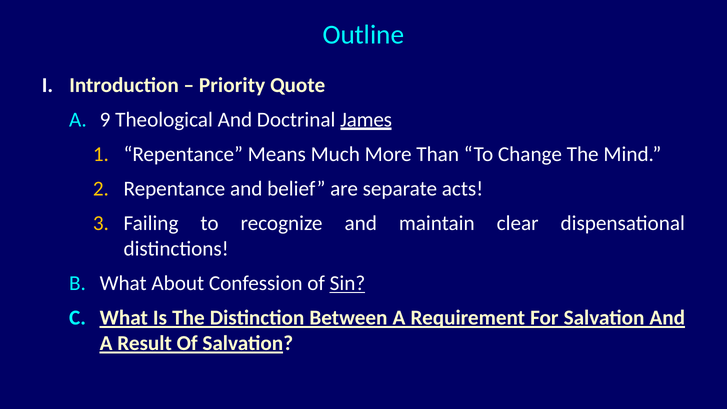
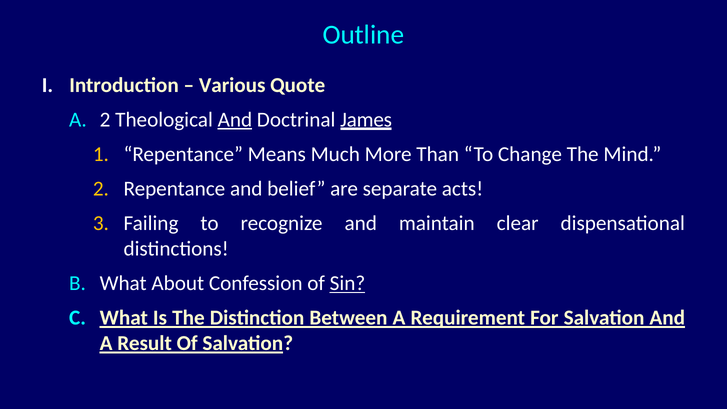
Priority: Priority -> Various
A 9: 9 -> 2
And at (235, 120) underline: none -> present
